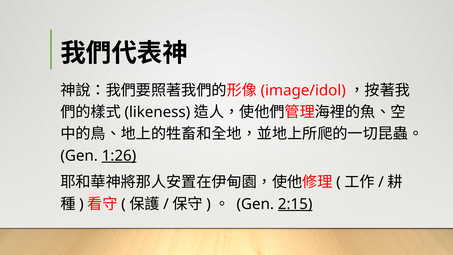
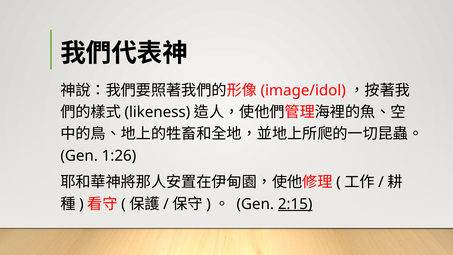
1:26 underline: present -> none
